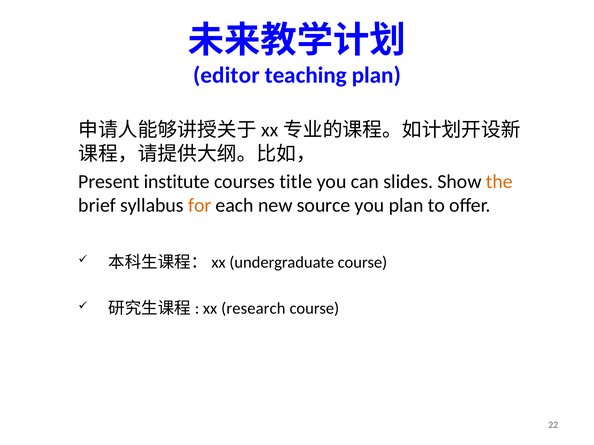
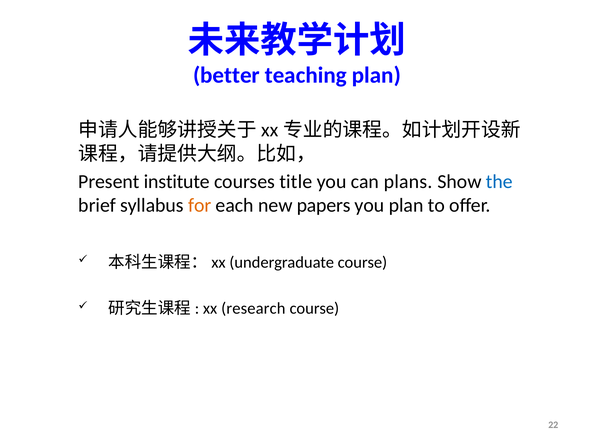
editor: editor -> better
slides: slides -> plans
the colour: orange -> blue
source: source -> papers
